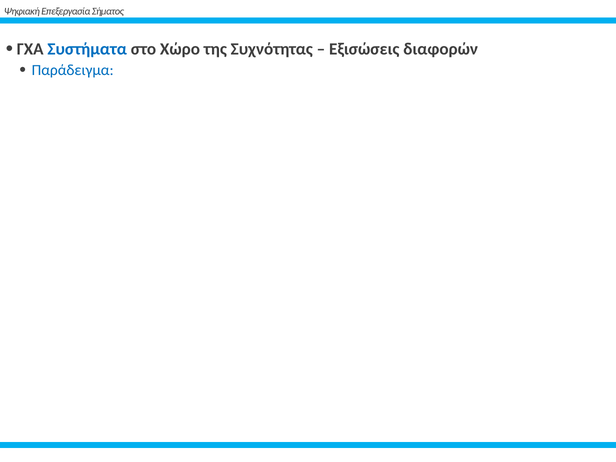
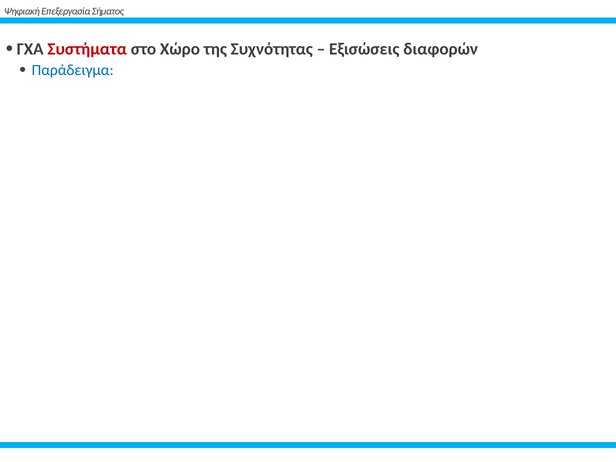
Συστήματα colour: blue -> red
